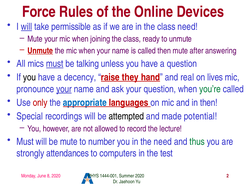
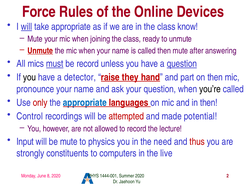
take permissible: permissible -> appropriate
class need: need -> know
be talking: talking -> record
question at (182, 63) underline: none -> present
decency: decency -> detector
real: real -> part
on lives: lives -> then
your at (64, 89) underline: present -> none
you’re colour: green -> black
Special: Special -> Control
attempted colour: black -> red
Must at (25, 141): Must -> Input
number: number -> physics
thus colour: green -> red
attendances: attendances -> constituents
test: test -> live
